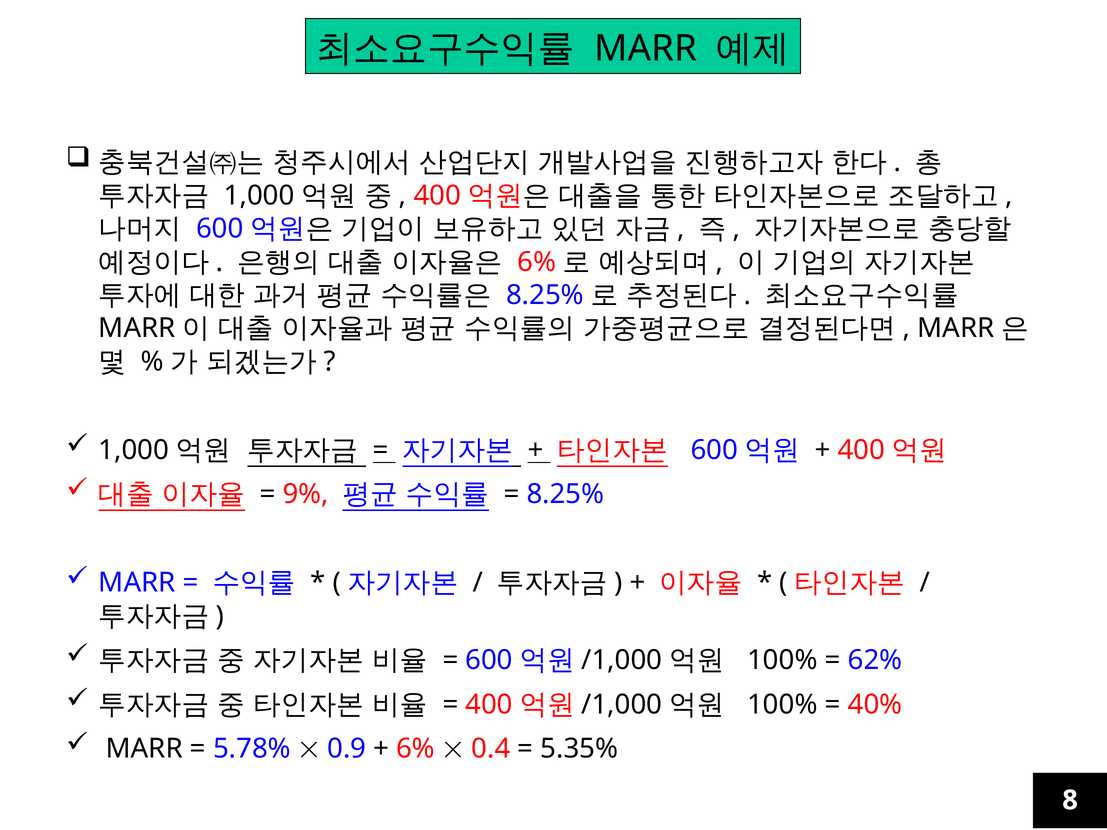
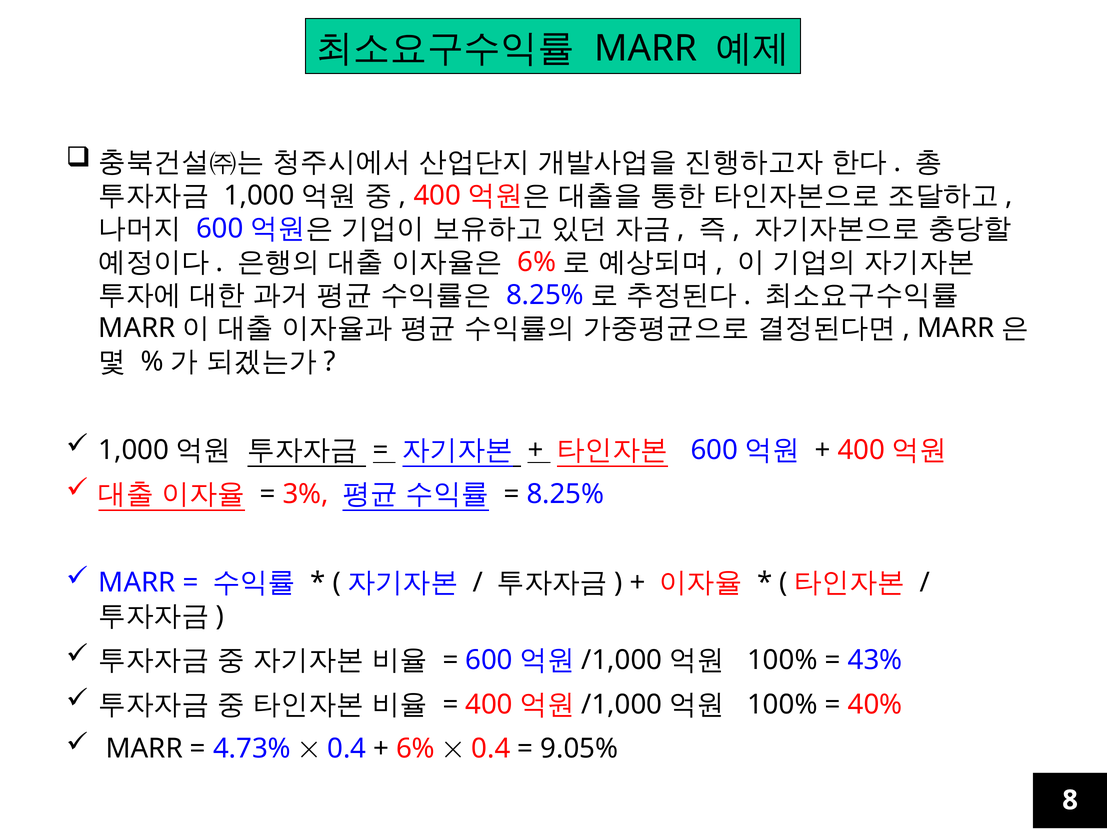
9%: 9% -> 3%
62%: 62% -> 43%
5.78%: 5.78% -> 4.73%
0.9 at (347, 749): 0.9 -> 0.4
5.35%: 5.35% -> 9.05%
